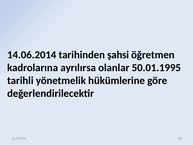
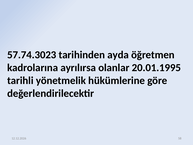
14.06.2014: 14.06.2014 -> 57.74.3023
şahsi: şahsi -> ayda
50.01.1995: 50.01.1995 -> 20.01.1995
